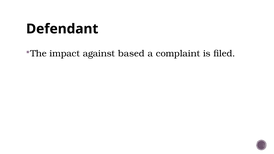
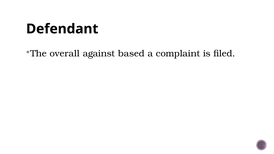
impact: impact -> overall
